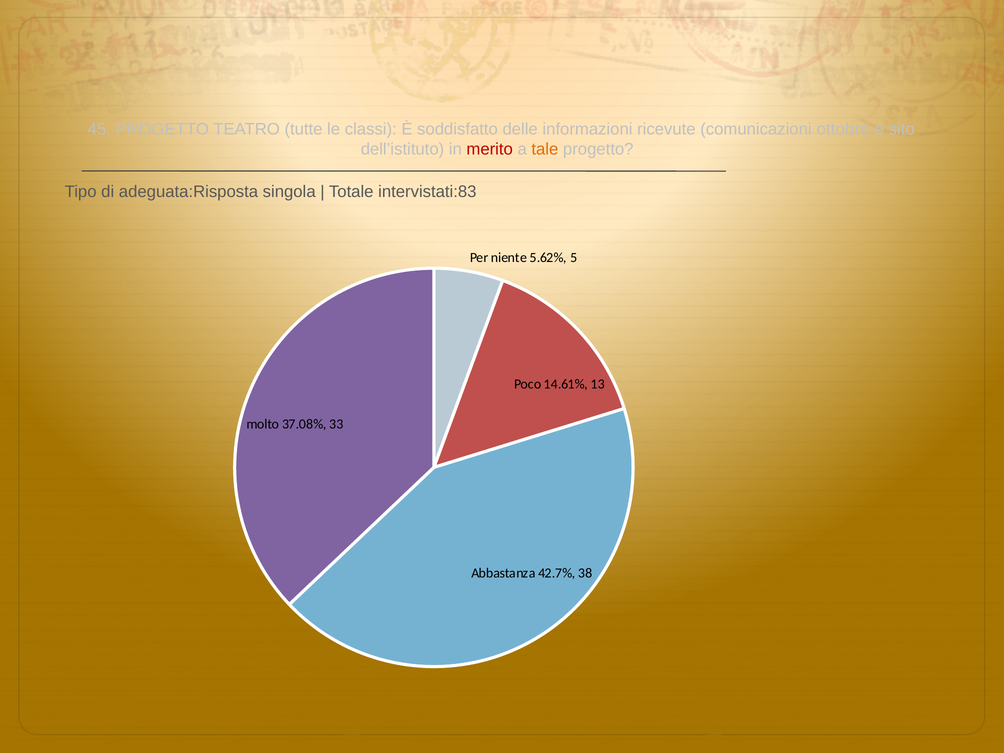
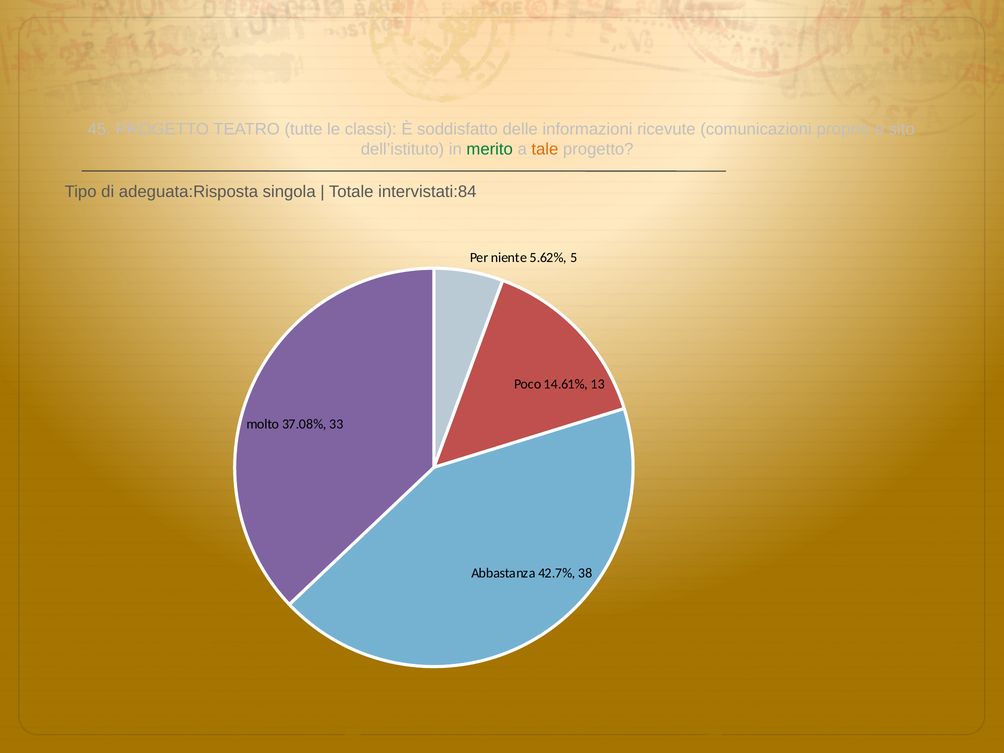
ottobre: ottobre -> proprio
merito colour: red -> green
intervistati:83: intervistati:83 -> intervistati:84
